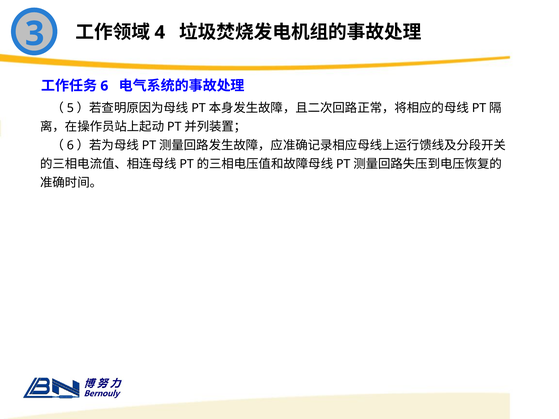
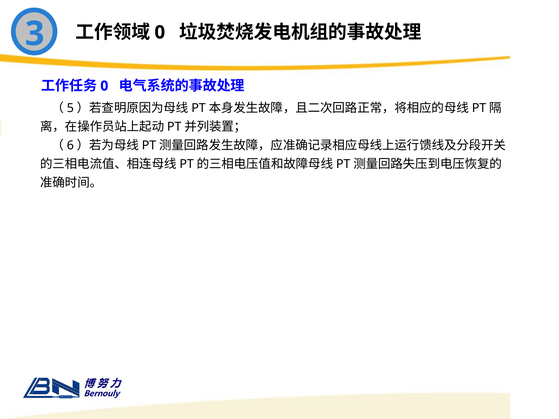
4 at (160, 32): 4 -> 0
6 at (104, 86): 6 -> 0
